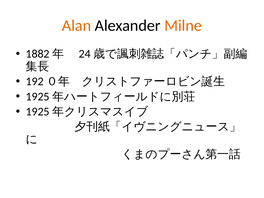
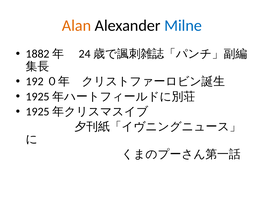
Milne colour: orange -> blue
